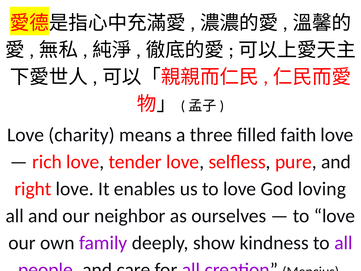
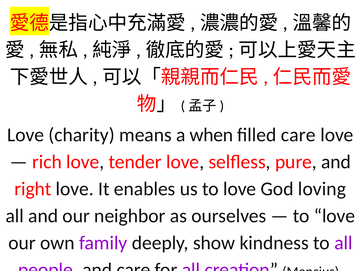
three: three -> when
filled faith: faith -> care
